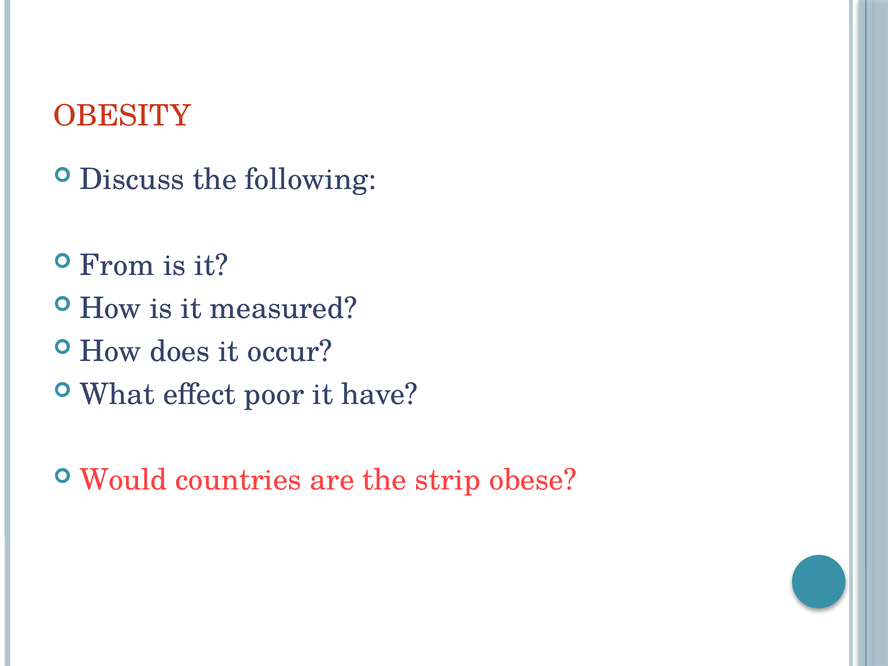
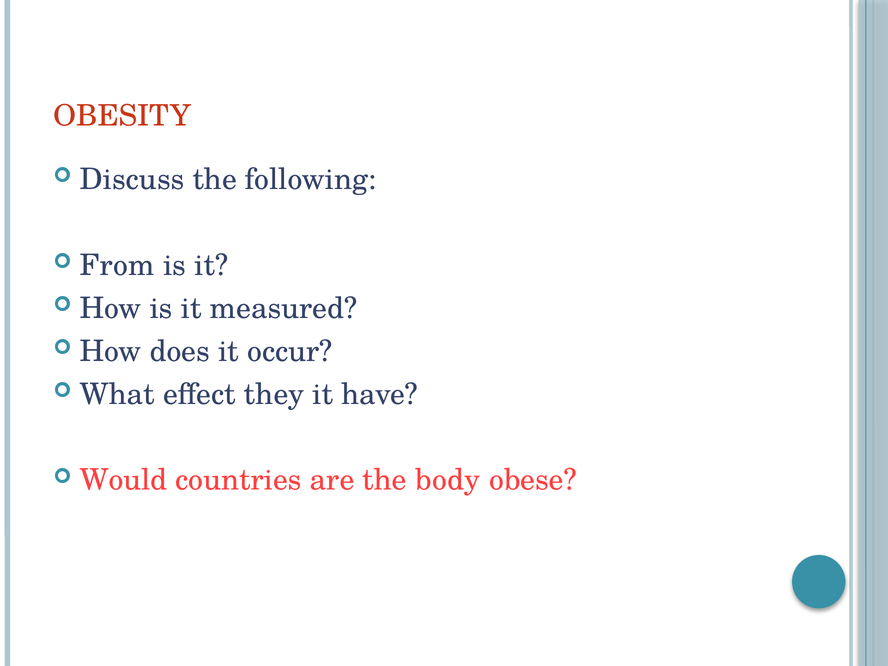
poor: poor -> they
strip: strip -> body
